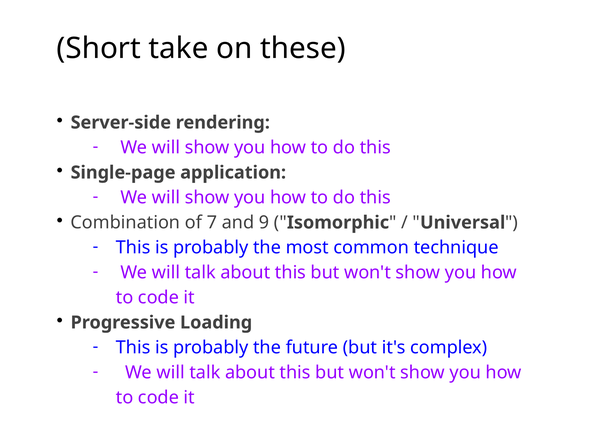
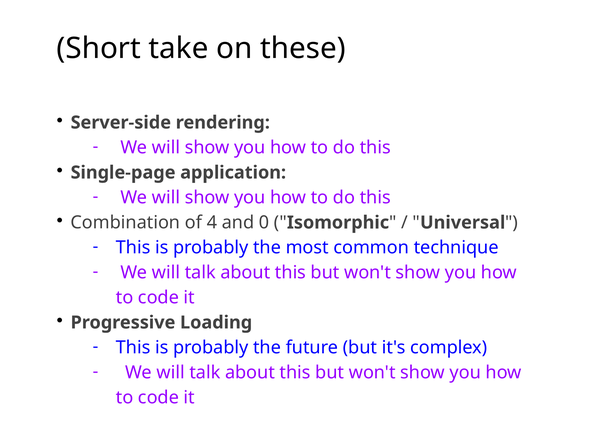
7: 7 -> 4
9: 9 -> 0
